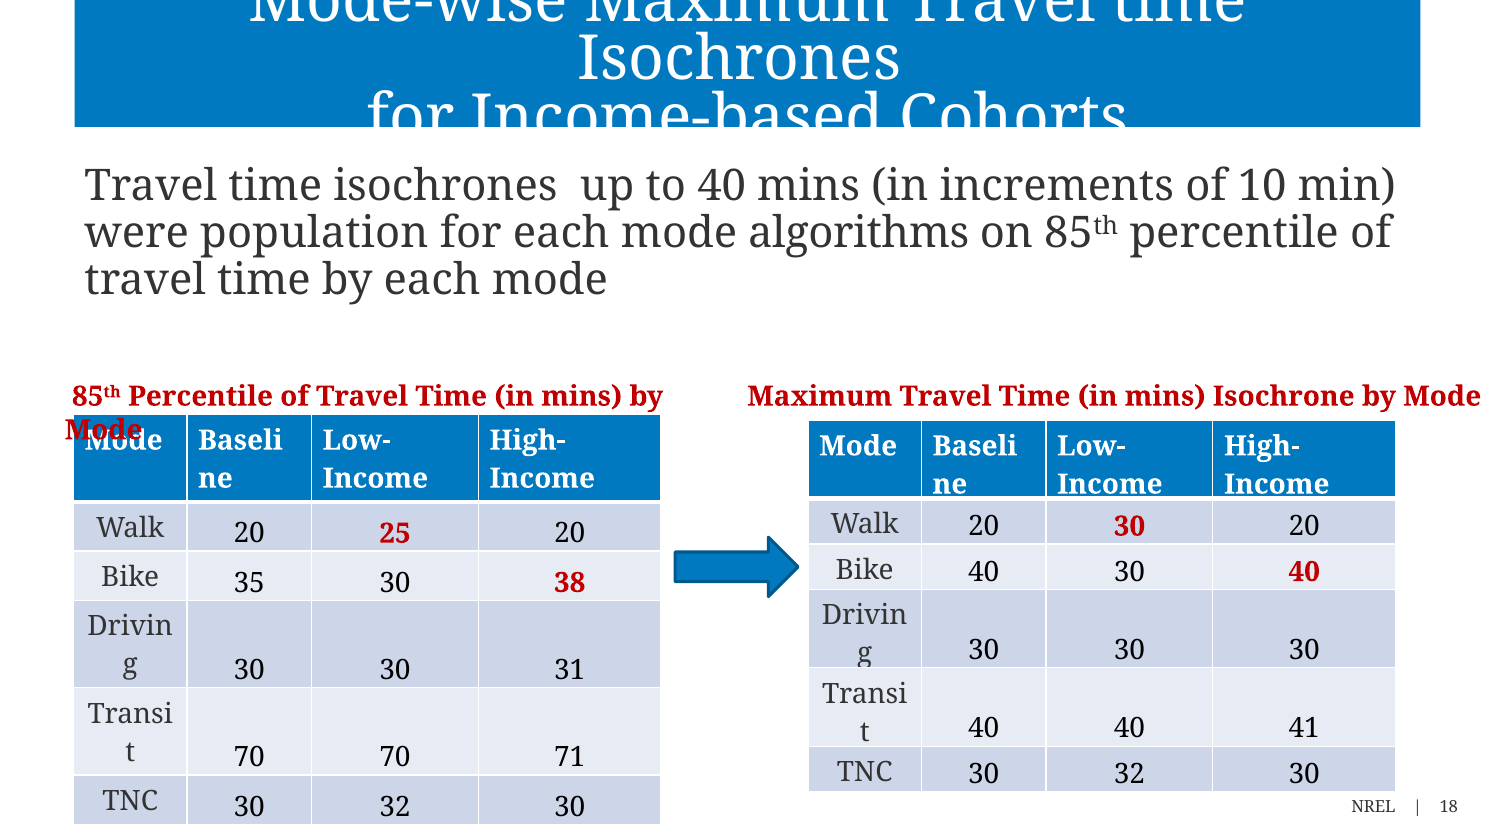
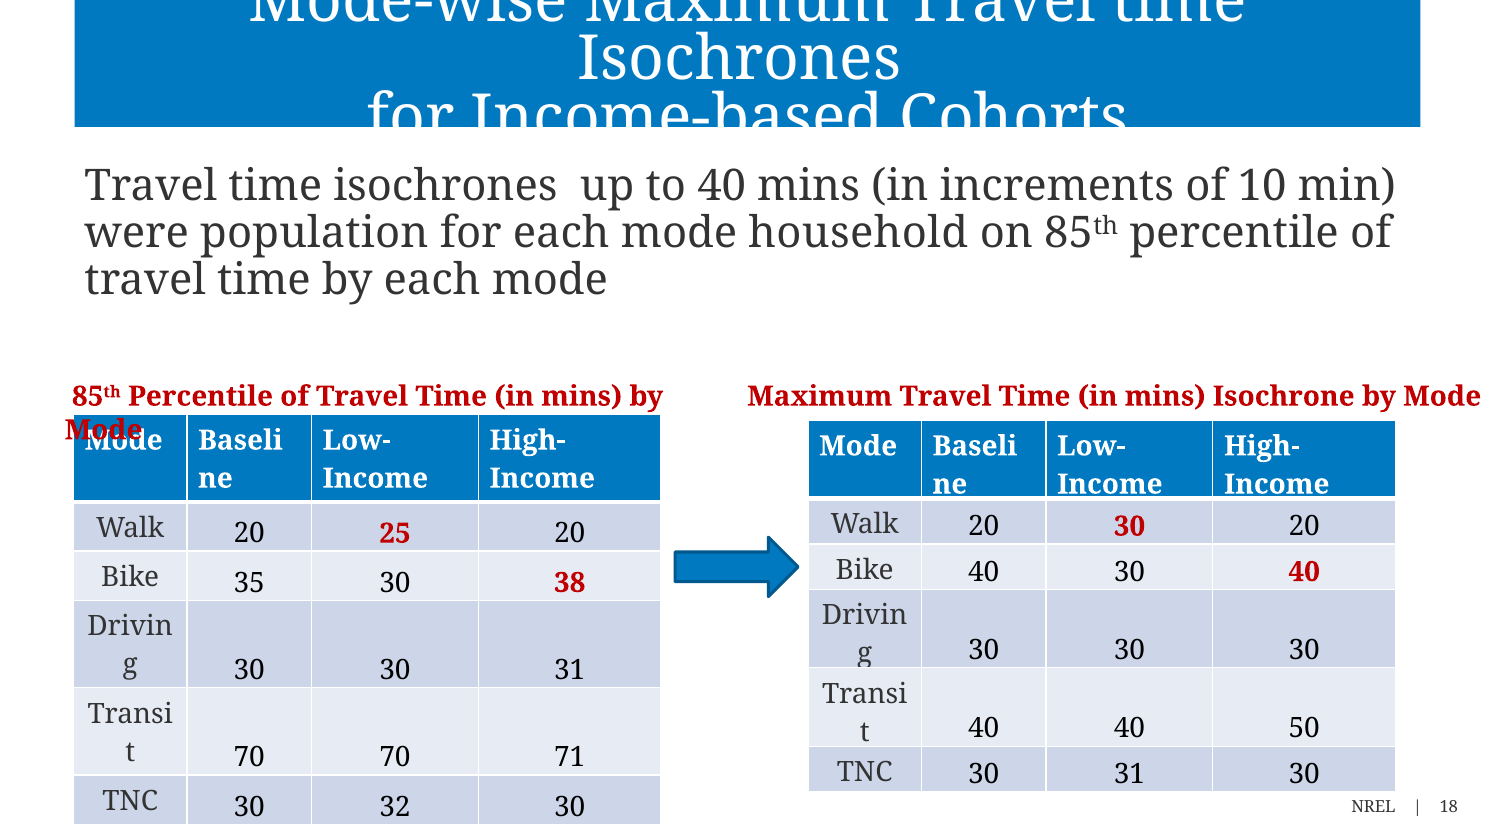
algorithms: algorithms -> household
41: 41 -> 50
32 at (1129, 774): 32 -> 31
